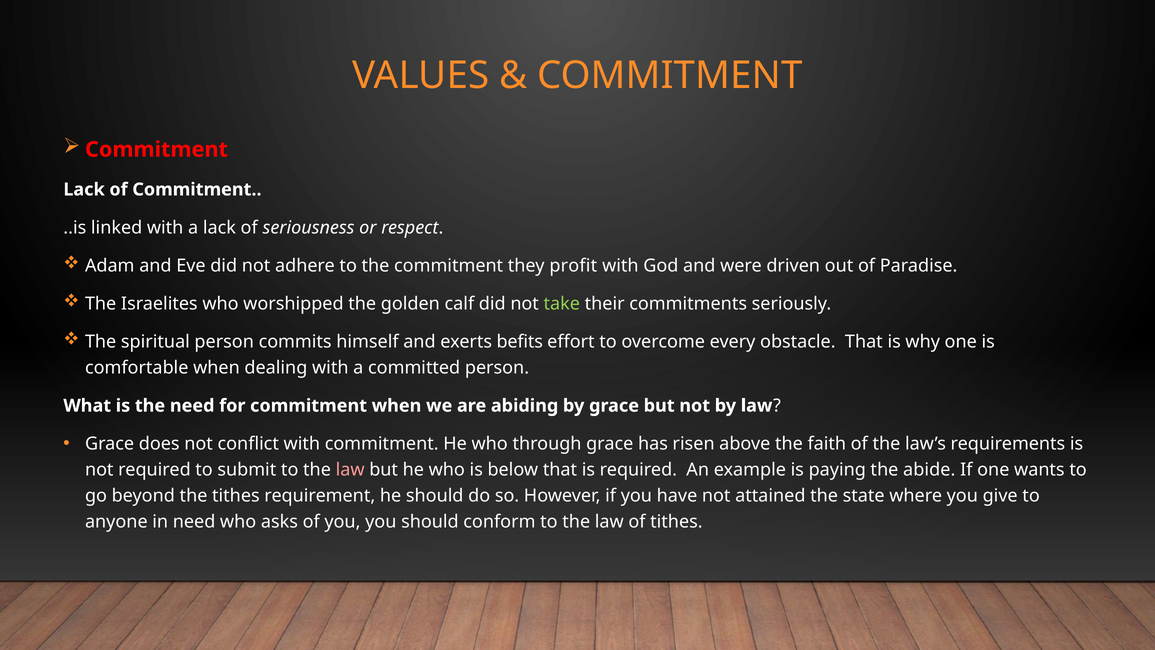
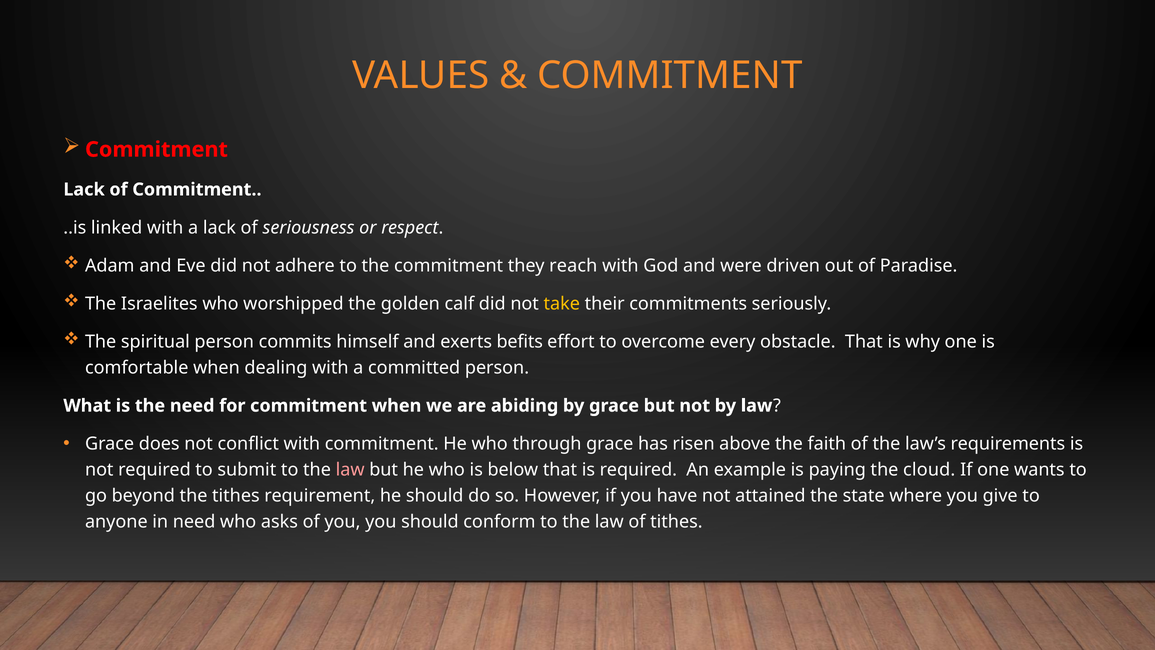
profit: profit -> reach
take colour: light green -> yellow
abide: abide -> cloud
